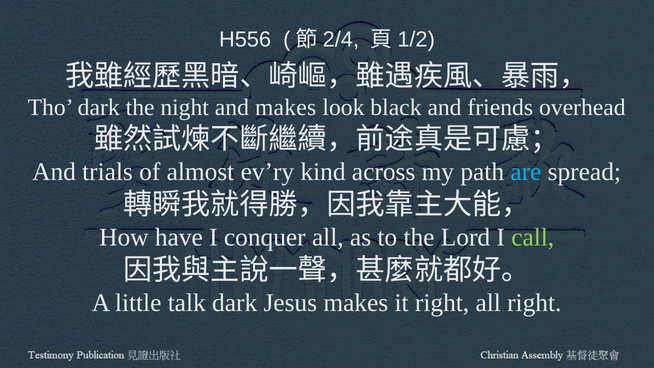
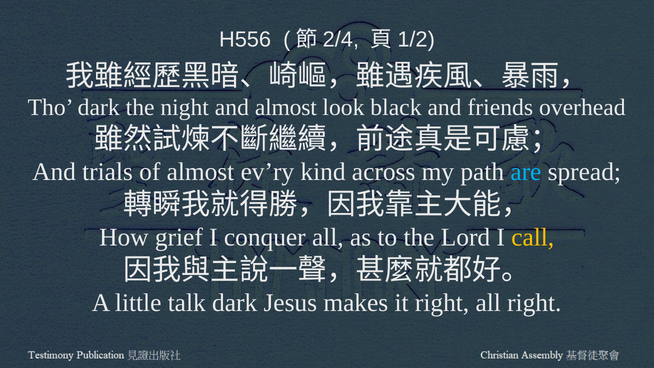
and makes: makes -> almost
have: have -> grief
call colour: light green -> yellow
